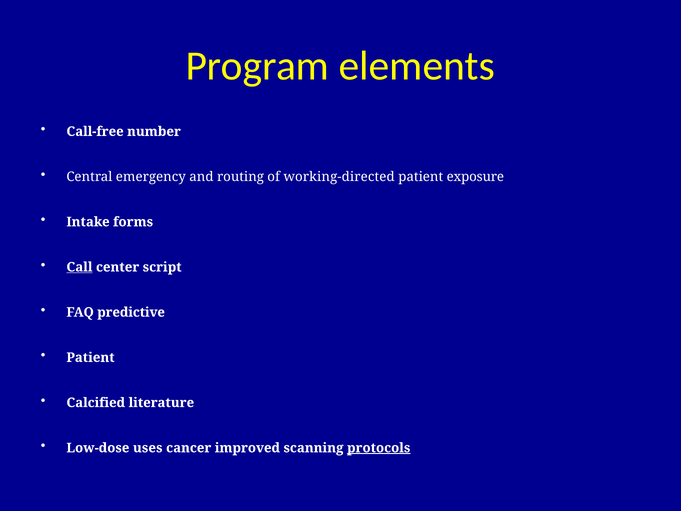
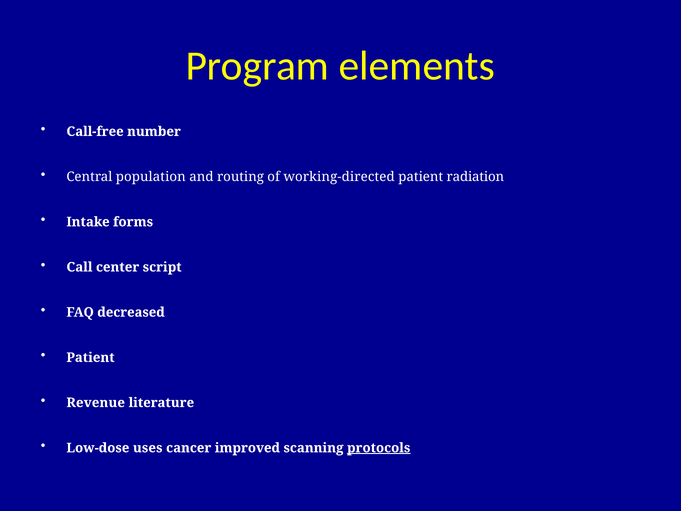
emergency: emergency -> population
exposure: exposure -> radiation
Call underline: present -> none
predictive: predictive -> decreased
Calcified: Calcified -> Revenue
